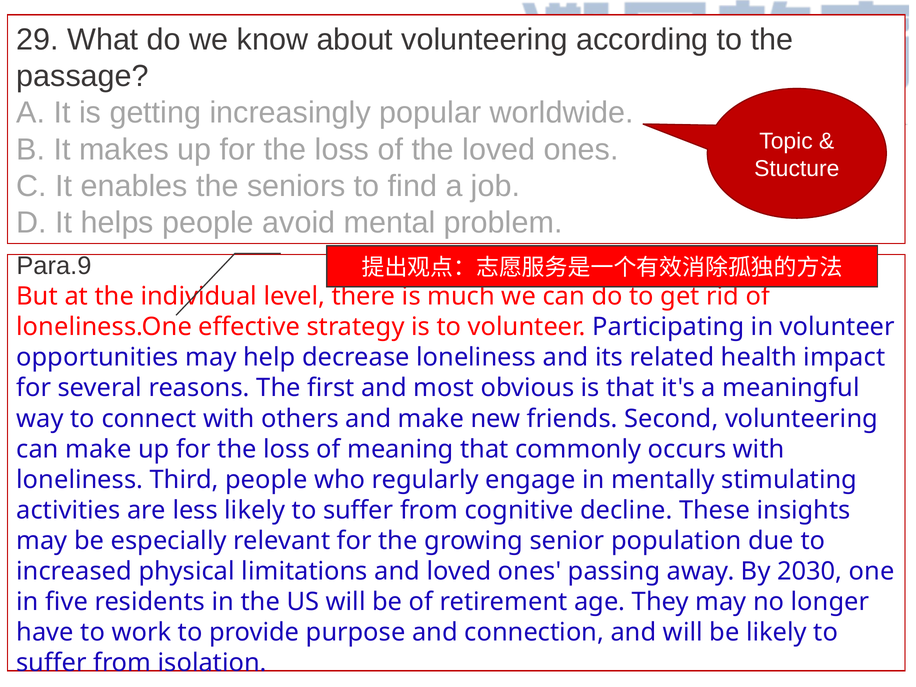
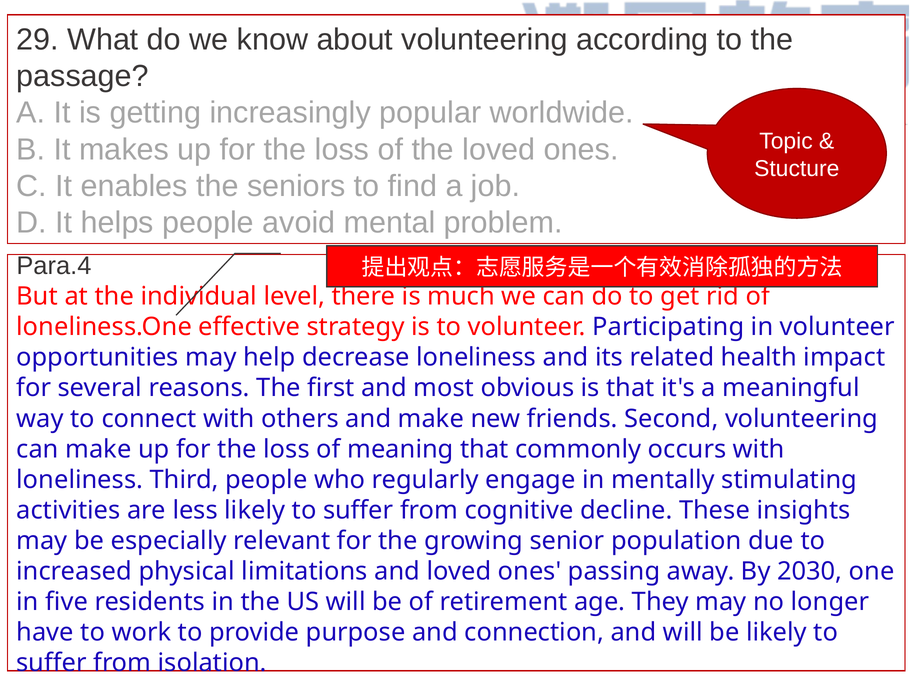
Para.9: Para.9 -> Para.4
